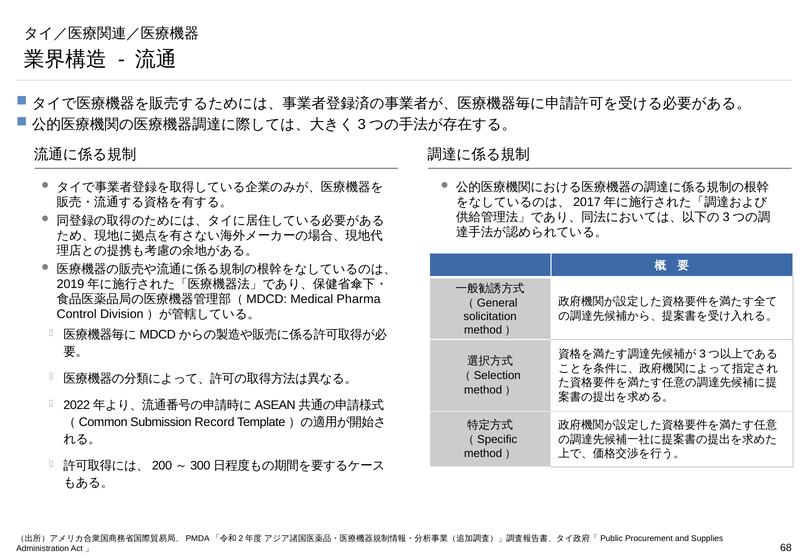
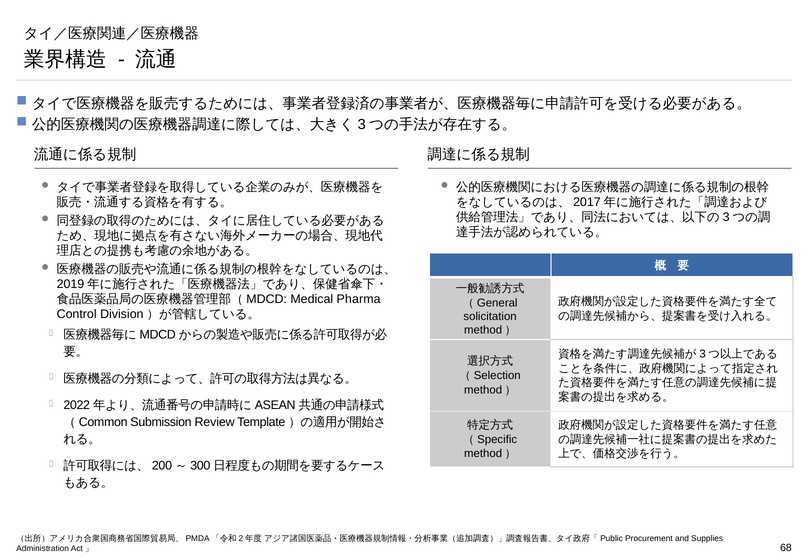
Record: Record -> Review
